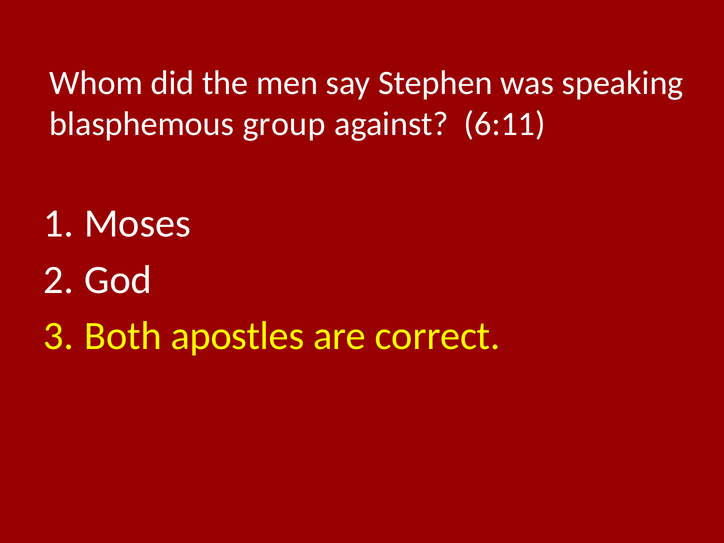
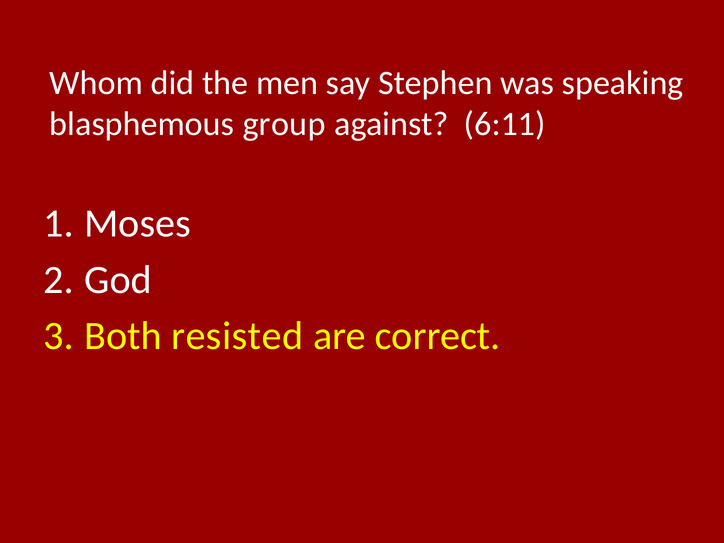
apostles: apostles -> resisted
